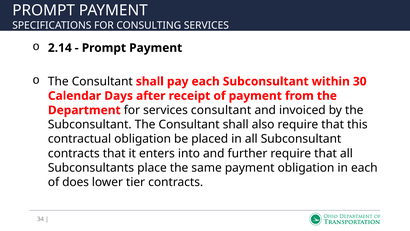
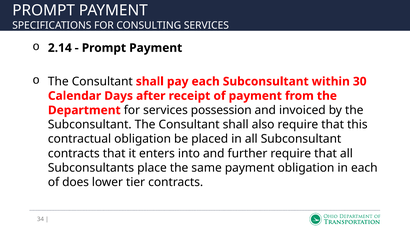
services consultant: consultant -> possession
